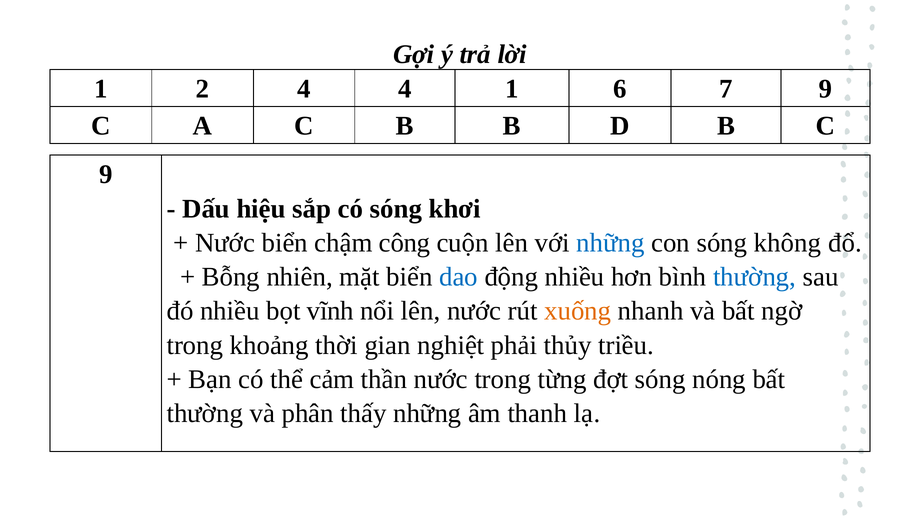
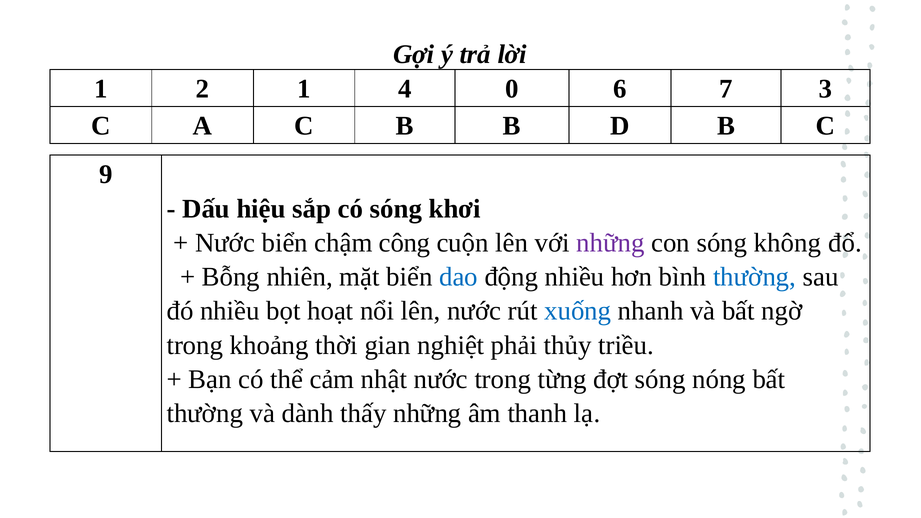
2 4: 4 -> 1
4 1: 1 -> 0
7 9: 9 -> 3
những at (611, 243) colour: blue -> purple
vĩnh: vĩnh -> hoạt
xuống colour: orange -> blue
thần: thần -> nhật
phân: phân -> dành
